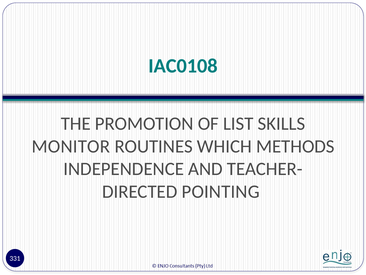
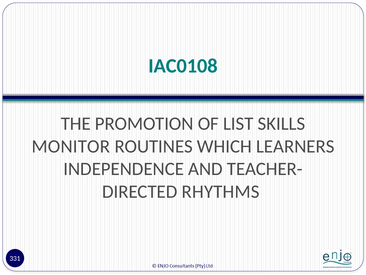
METHODS: METHODS -> LEARNERS
POINTING: POINTING -> RHYTHMS
